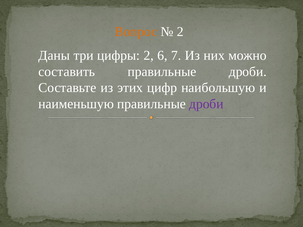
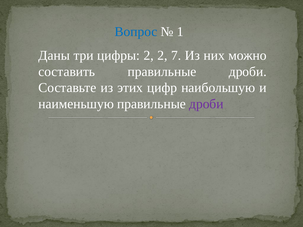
Вопрос colour: orange -> blue
2 at (180, 32): 2 -> 1
2 6: 6 -> 2
